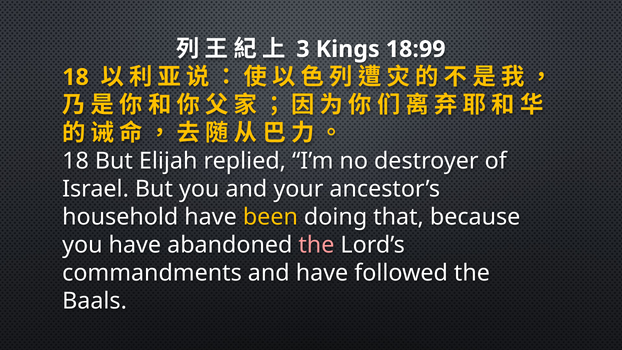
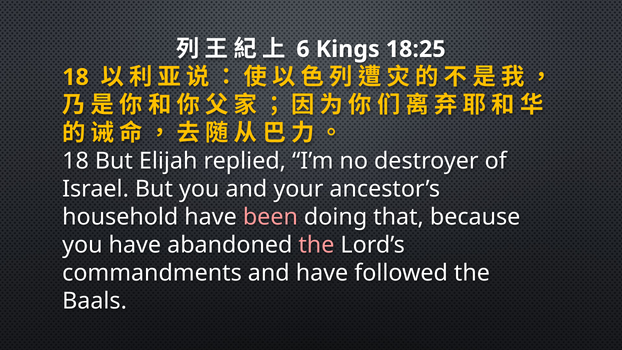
3: 3 -> 6
18:99: 18:99 -> 18:25
been colour: yellow -> pink
